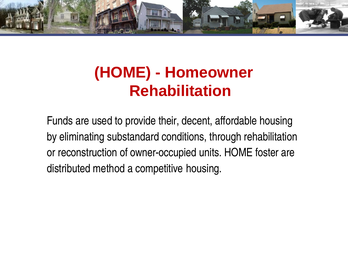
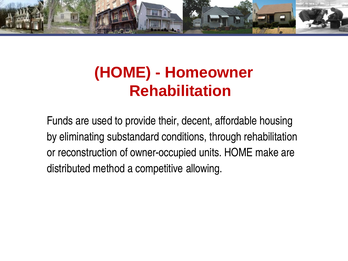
foster: foster -> make
competitive housing: housing -> allowing
